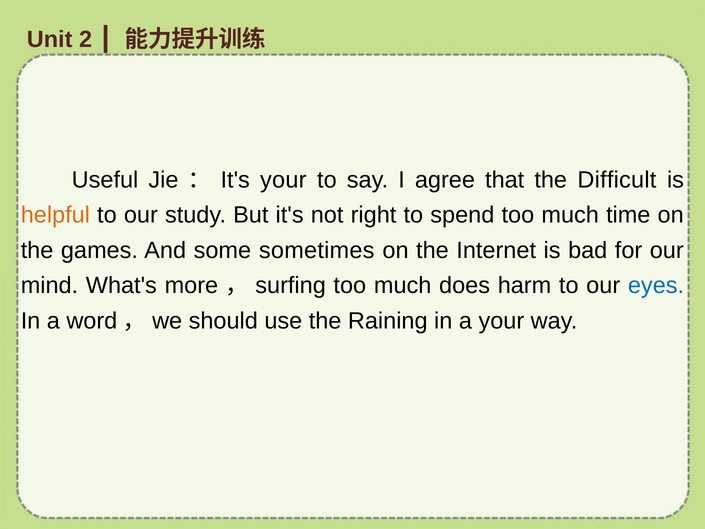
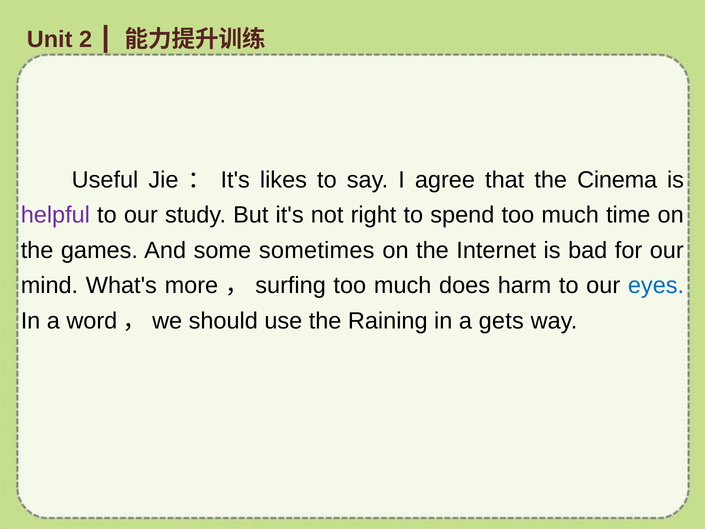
It's your: your -> likes
Difficult: Difficult -> Cinema
helpful colour: orange -> purple
a your: your -> gets
